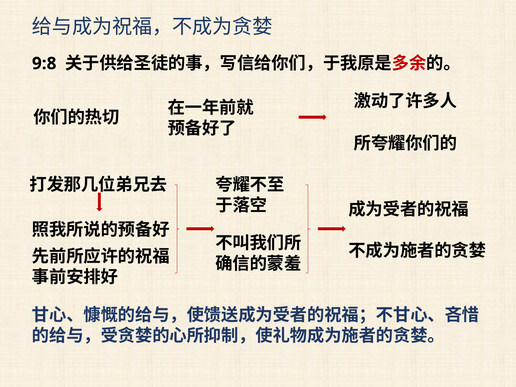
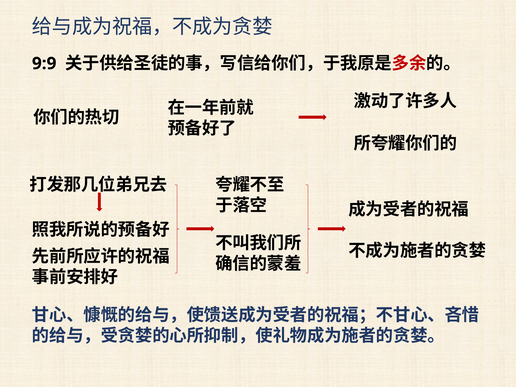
9:8: 9:8 -> 9:9
